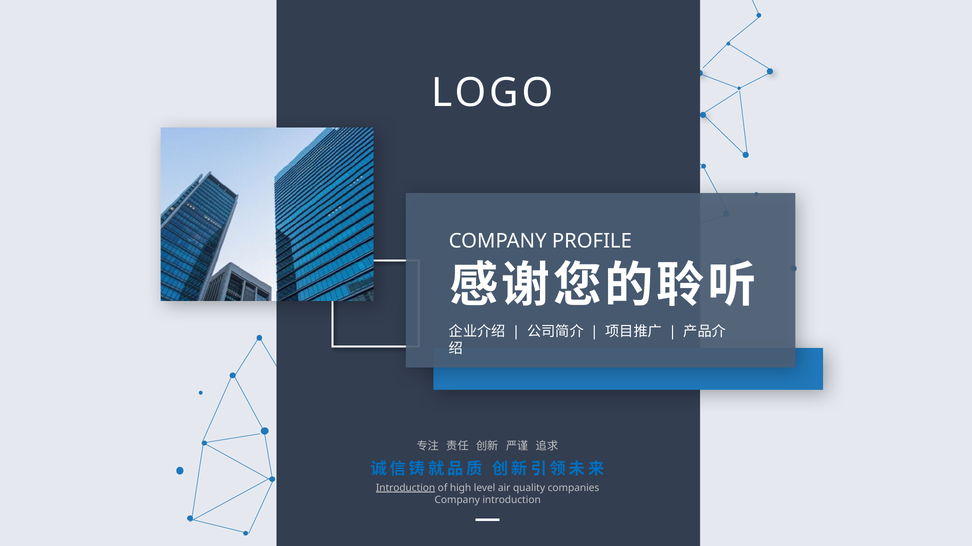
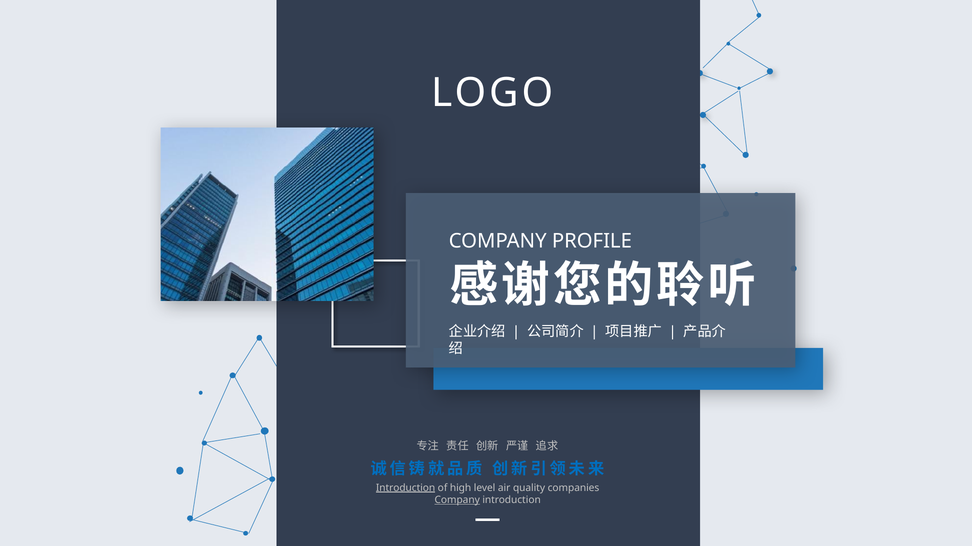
Company at (457, 501) underline: none -> present
